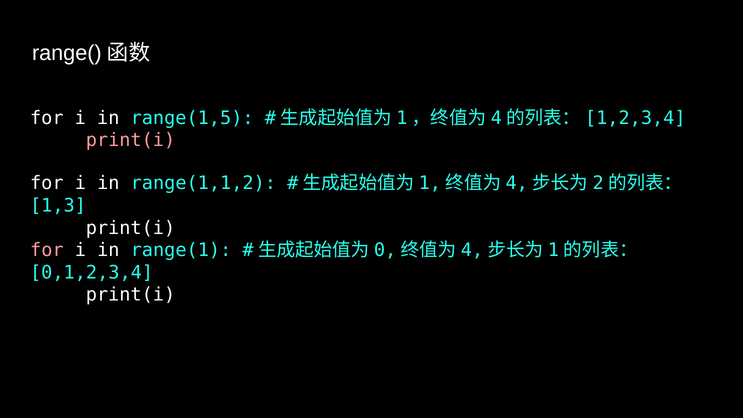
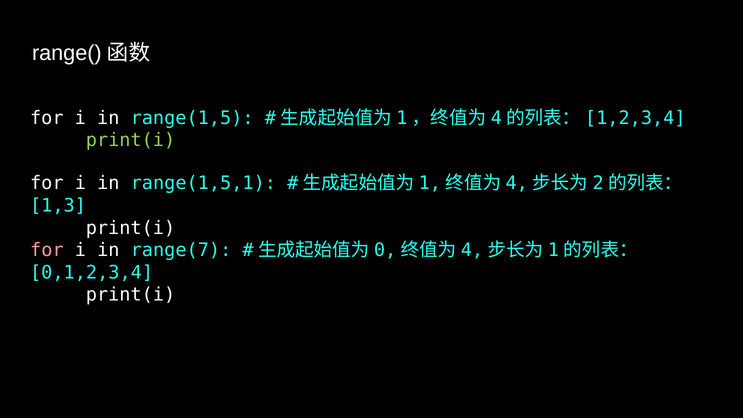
print(i at (130, 140) colour: pink -> light green
range(1,1,2: range(1,1,2 -> range(1,5,1
range(1: range(1 -> range(7
